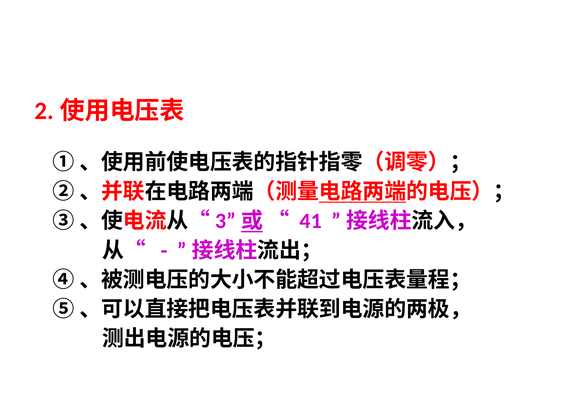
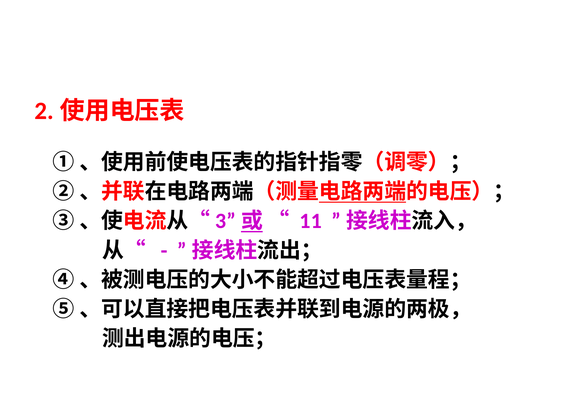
41: 41 -> 11
